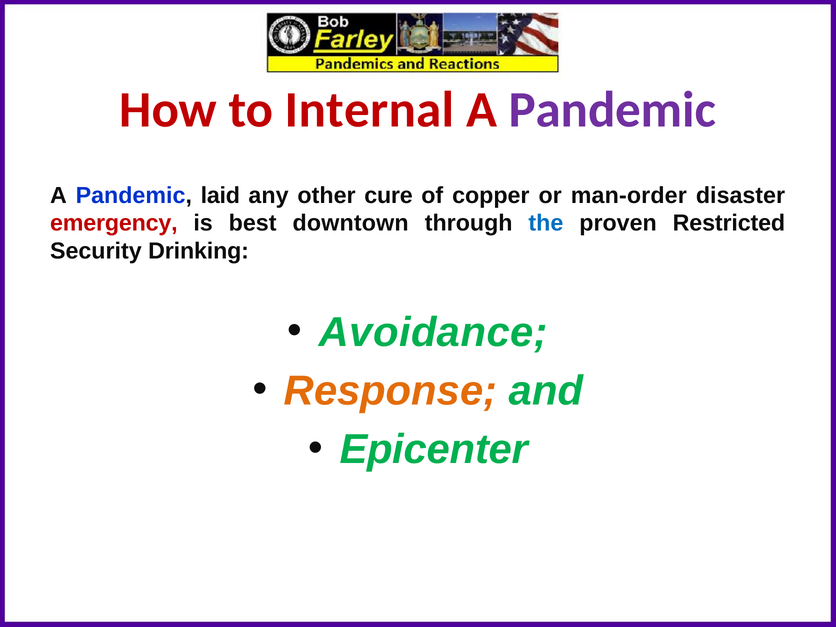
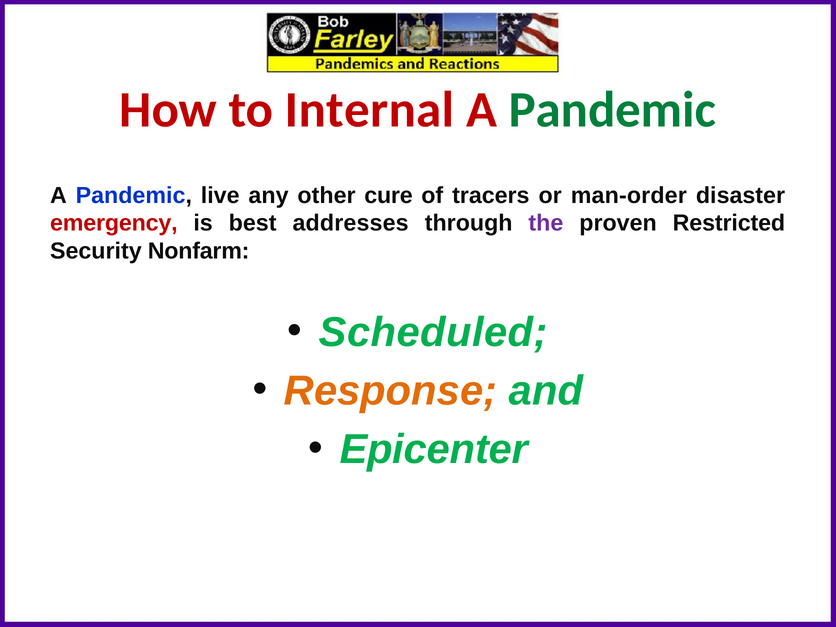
Pandemic at (612, 110) colour: purple -> green
laid: laid -> live
copper: copper -> tracers
downtown: downtown -> addresses
the colour: blue -> purple
Drinking: Drinking -> Nonfarm
Avoidance: Avoidance -> Scheduled
